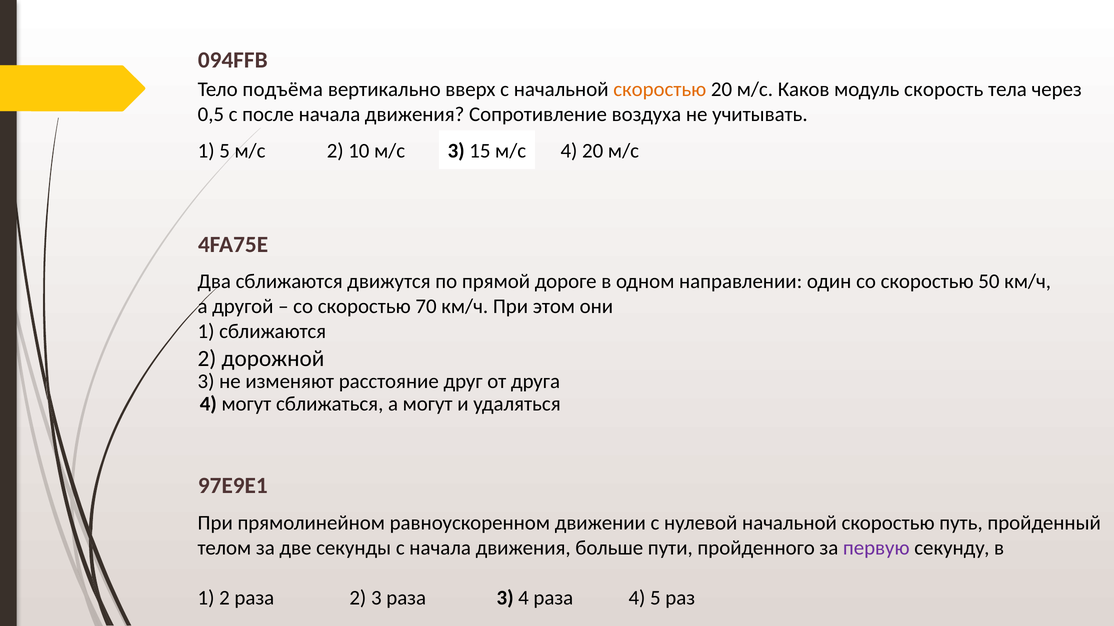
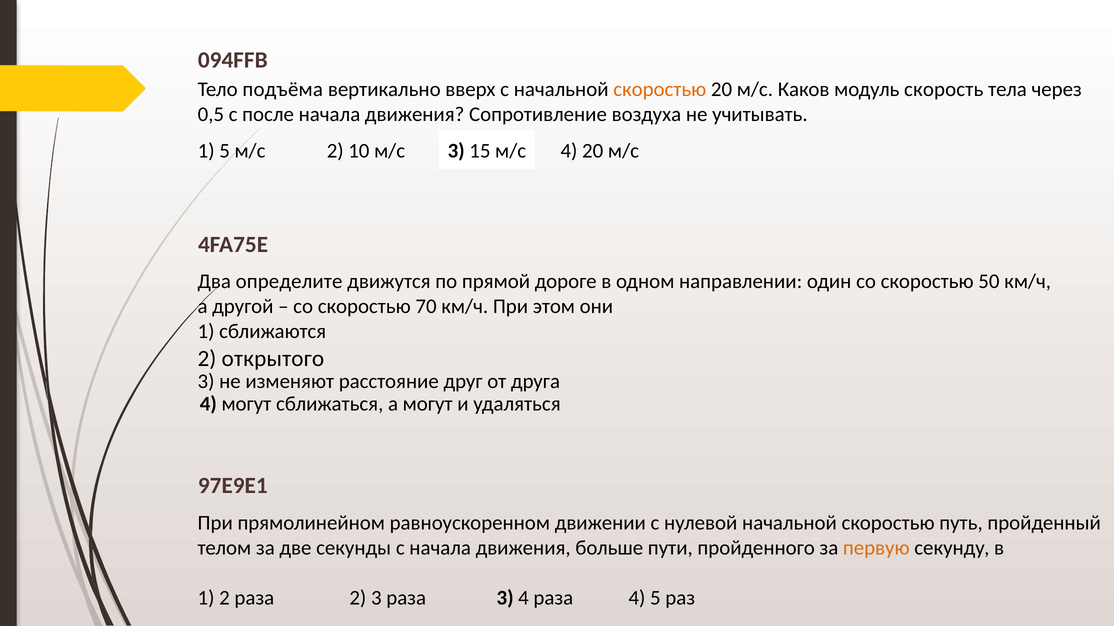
Два сближаются: сближаются -> определите
дорожной: дорожной -> открытого
первую colour: purple -> orange
